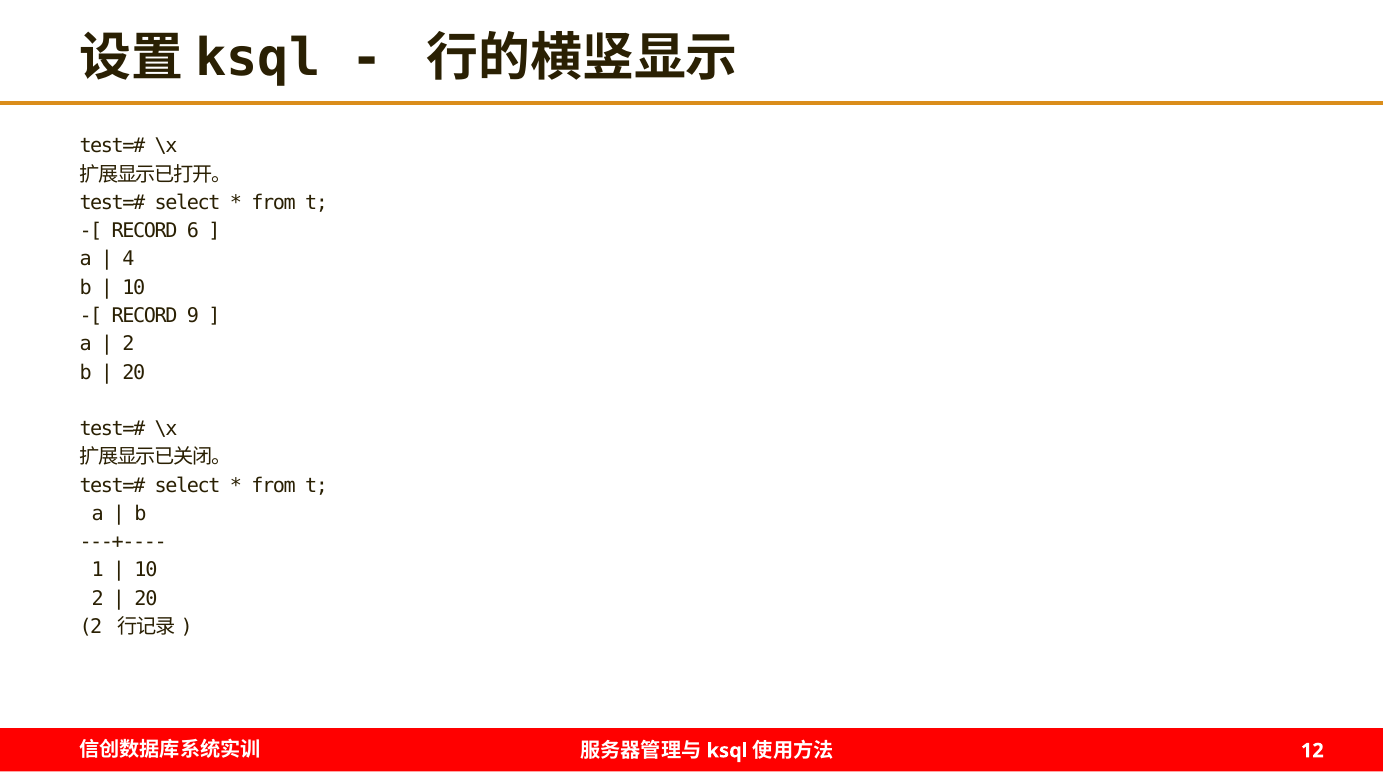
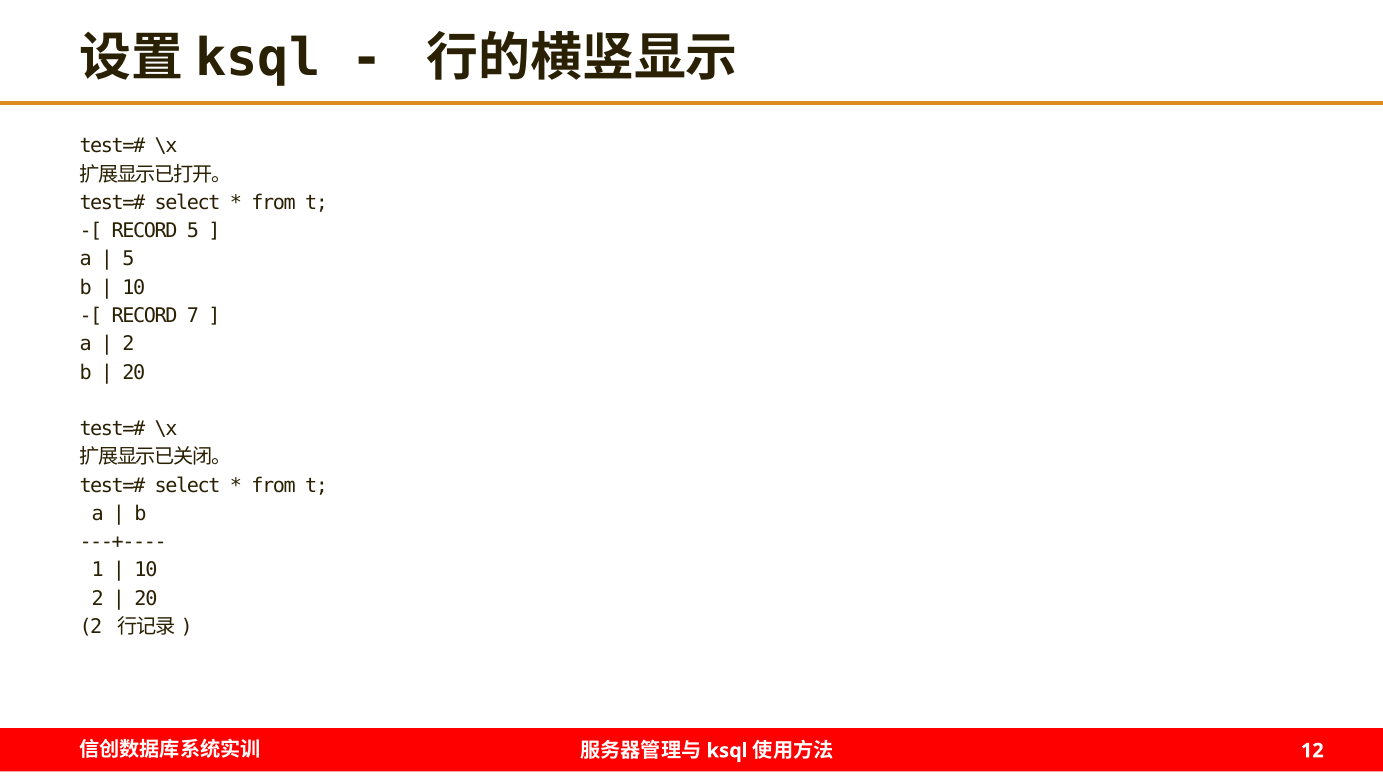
RECORD 6: 6 -> 5
4 at (128, 259): 4 -> 5
9: 9 -> 7
